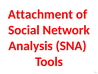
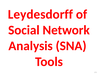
Attachment: Attachment -> Leydesdorff
